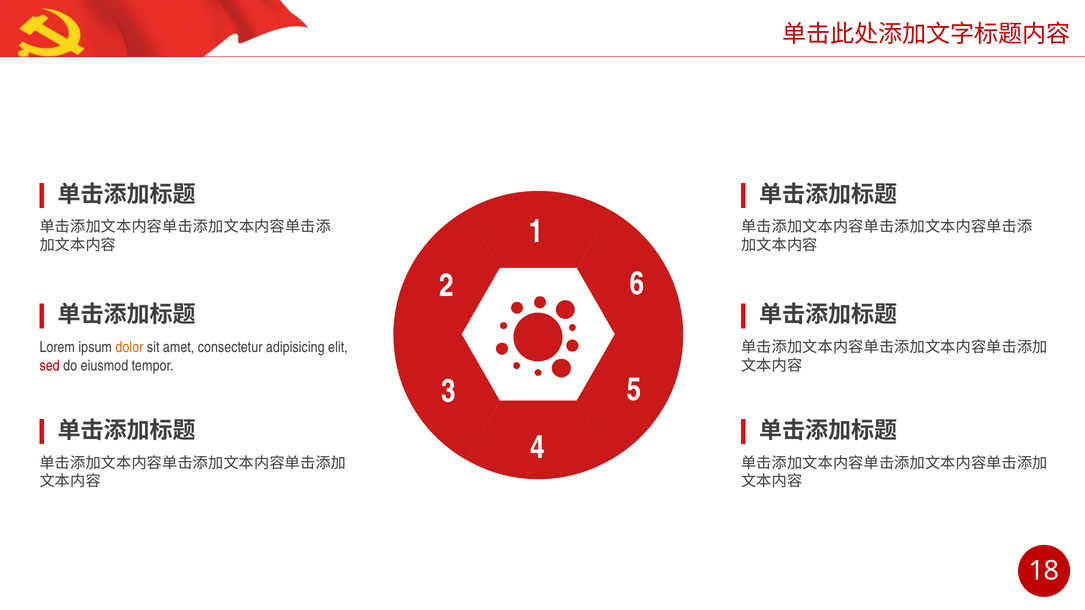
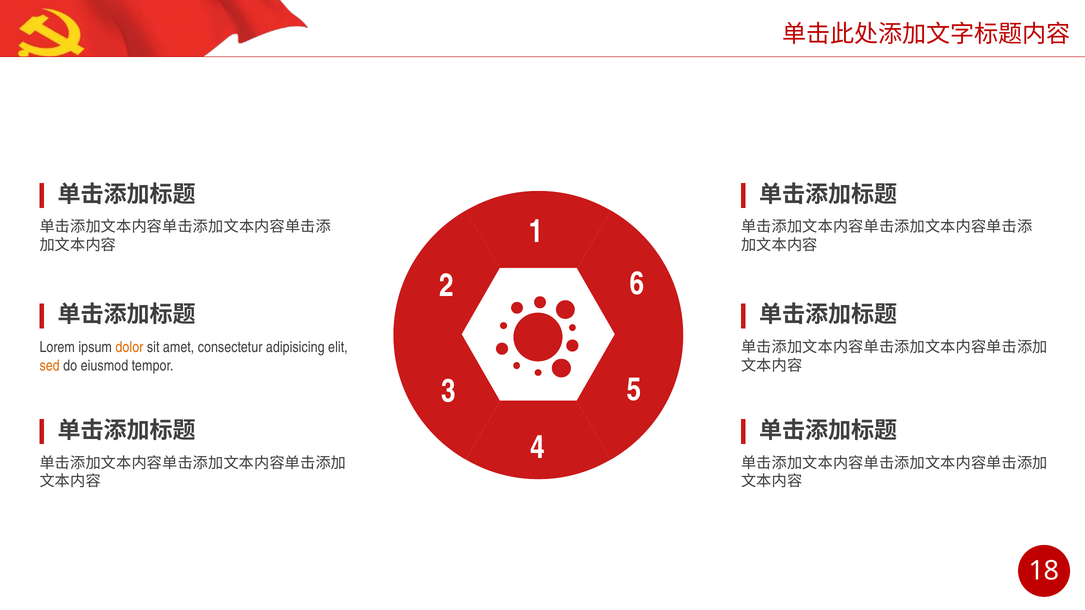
sed colour: red -> orange
